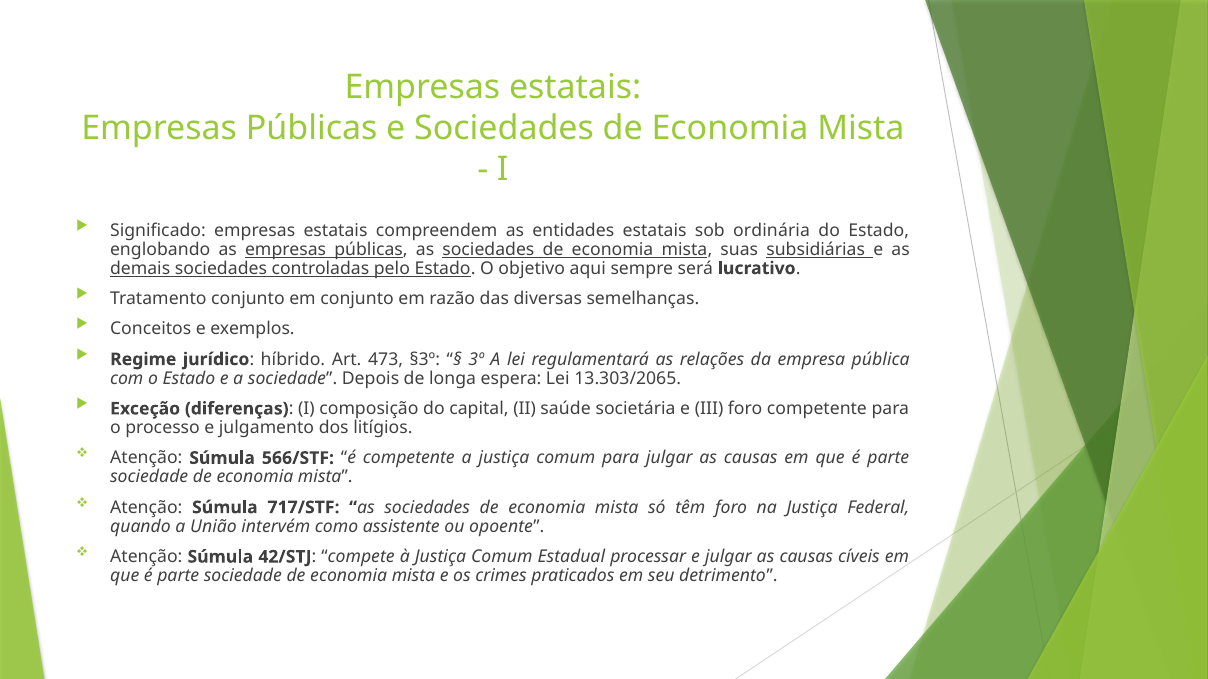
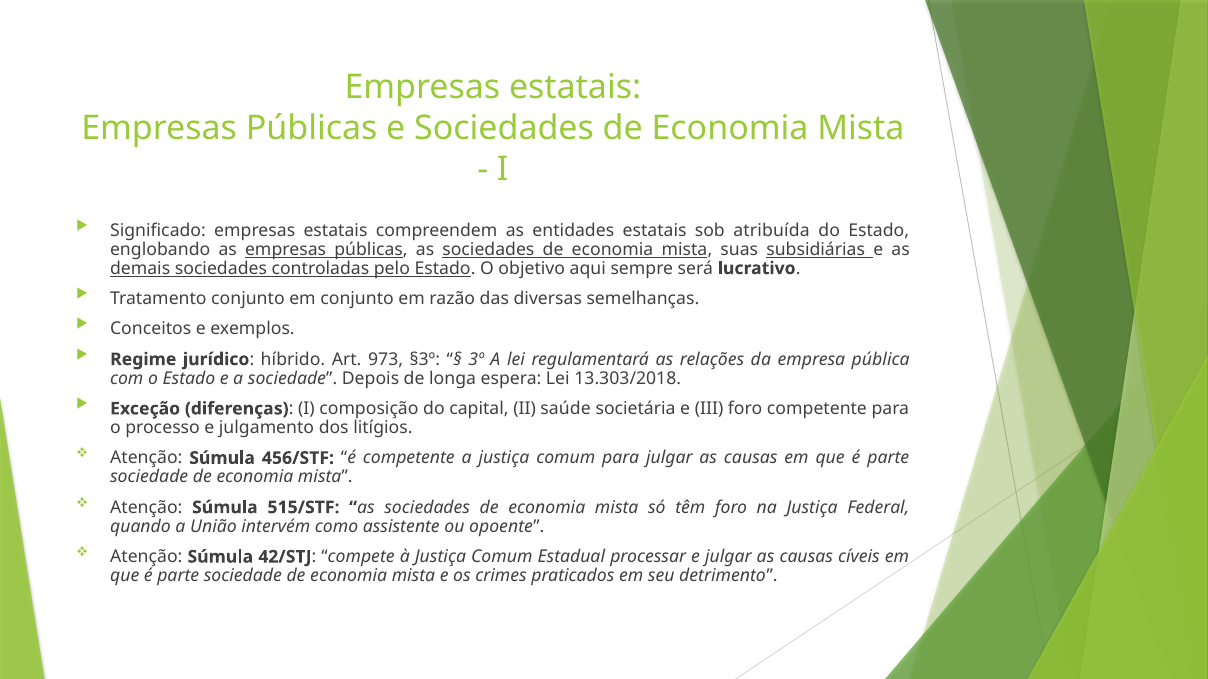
ordinária: ordinária -> atribuída
473: 473 -> 973
13.303/2065: 13.303/2065 -> 13.303/2018
566/STF: 566/STF -> 456/STF
717/STF: 717/STF -> 515/STF
